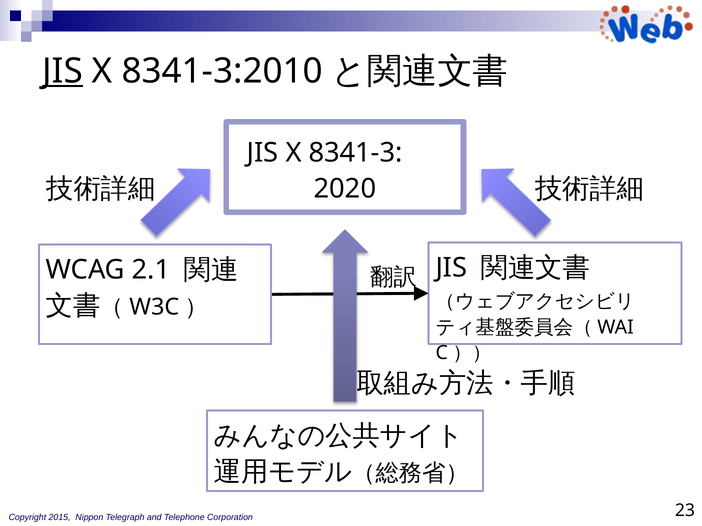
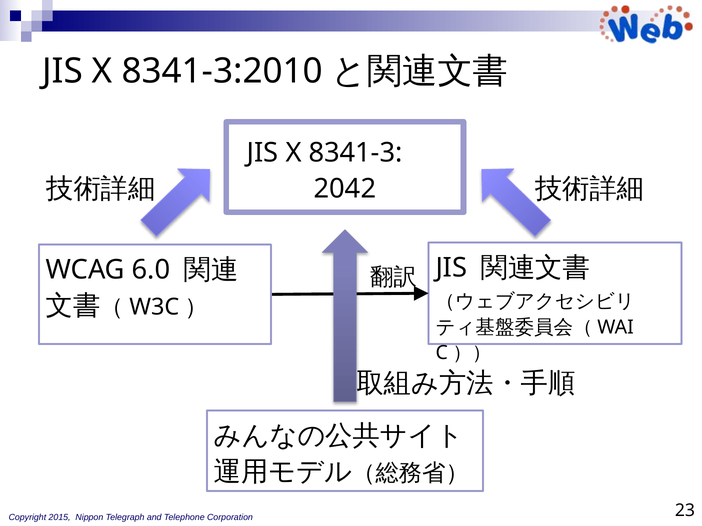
JIS at (62, 71) underline: present -> none
2020: 2020 -> 2042
2.1: 2.1 -> 6.0
